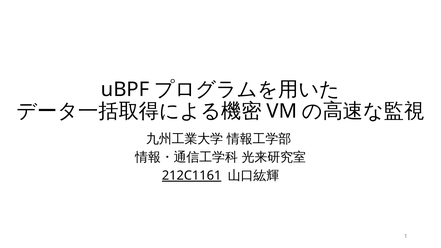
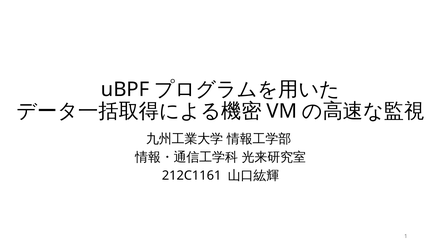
212C1161 underline: present -> none
